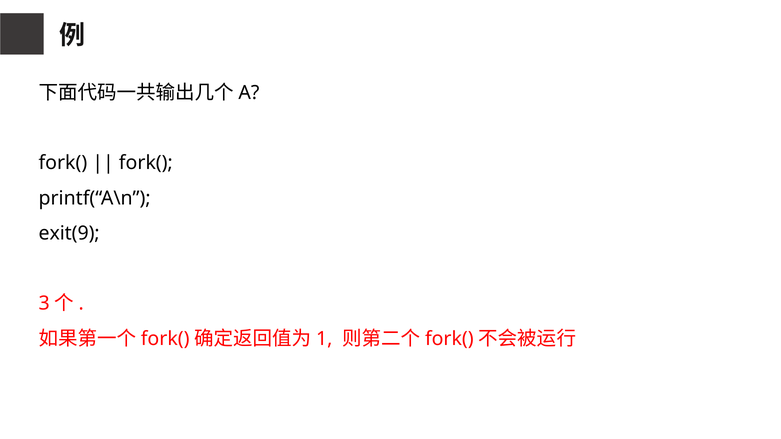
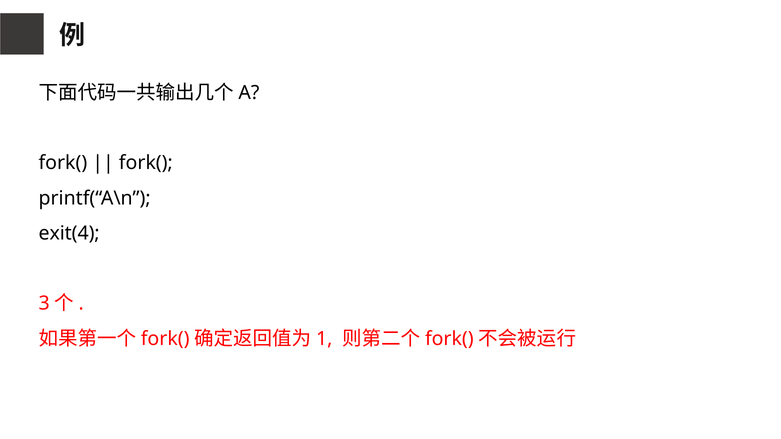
exit(9: exit(9 -> exit(4
